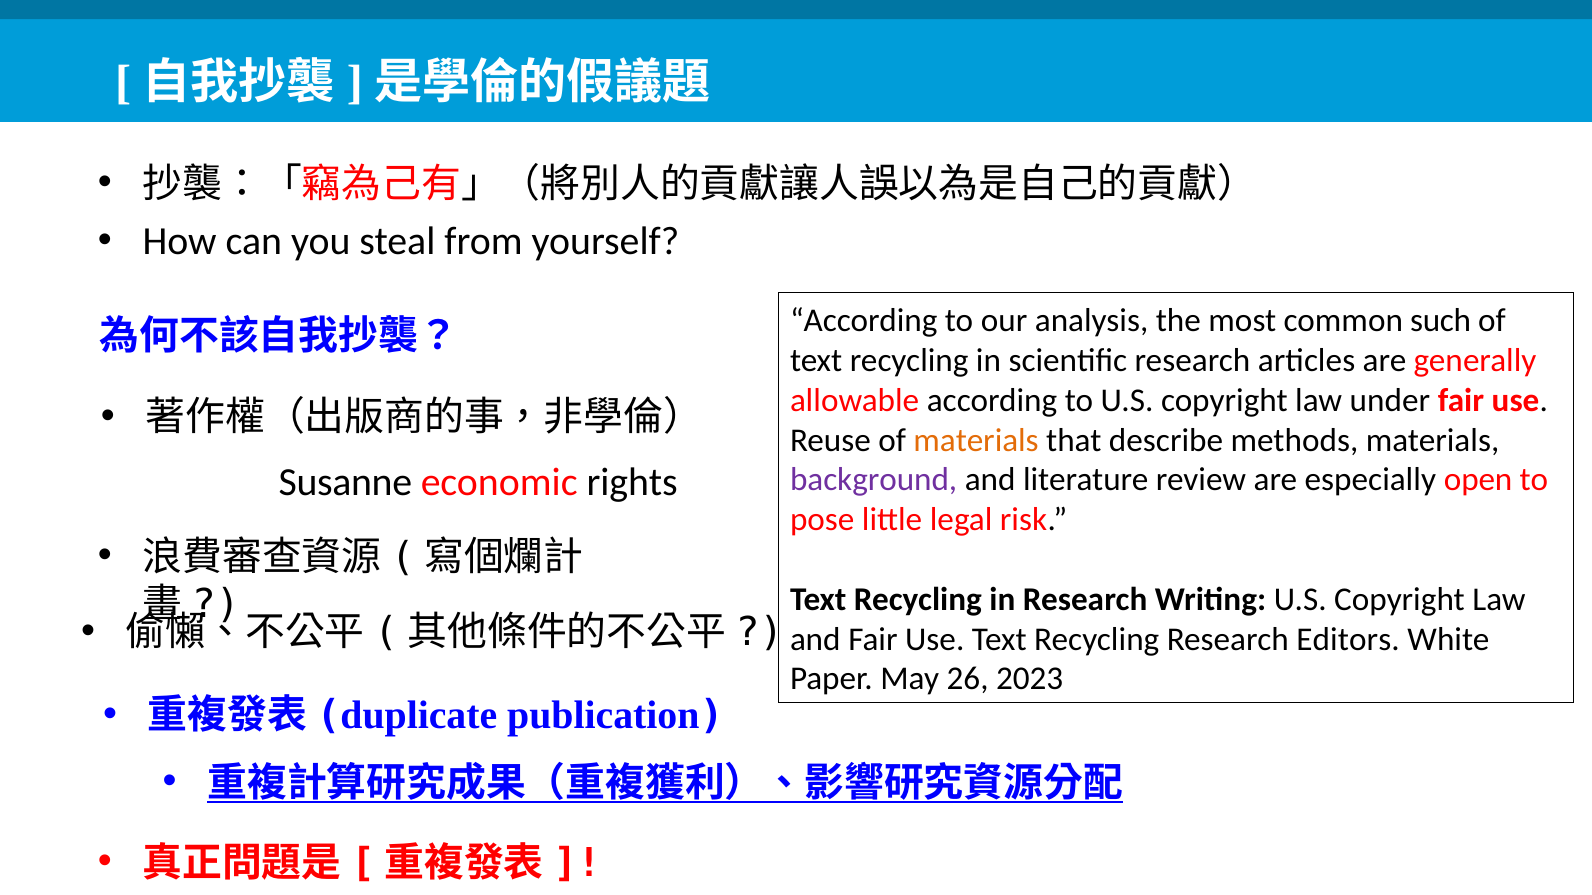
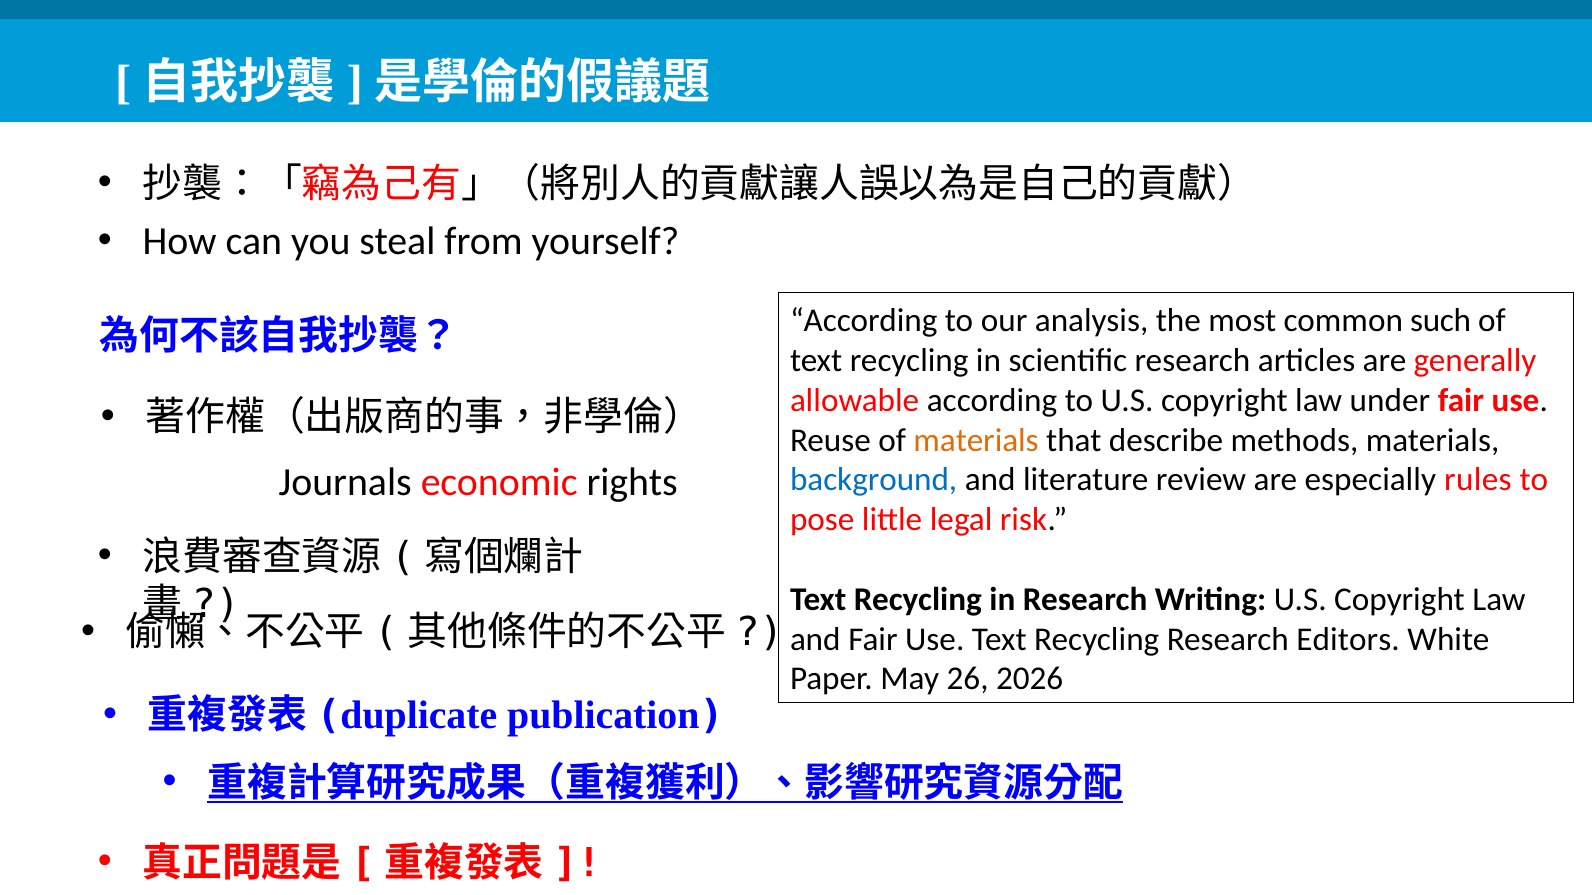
Susanne: Susanne -> Journals
background colour: purple -> blue
open: open -> rules
2023: 2023 -> 2026
